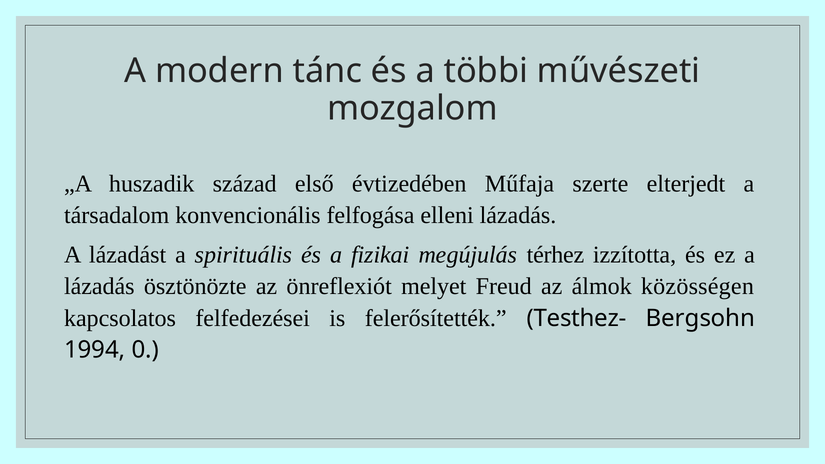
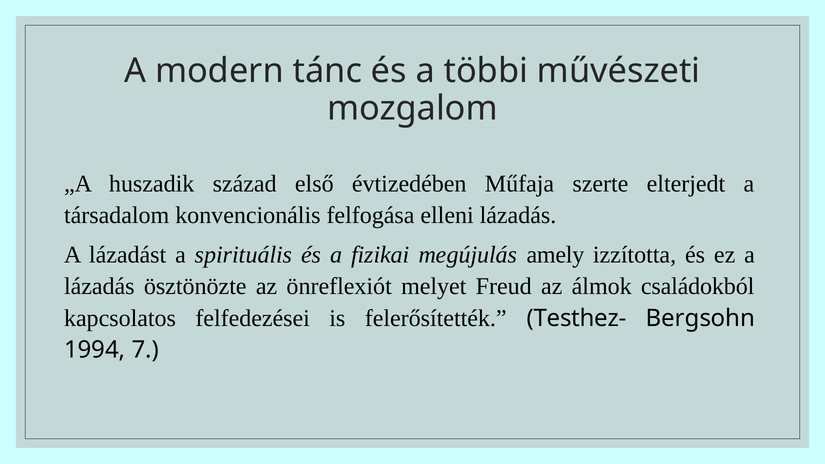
térhez: térhez -> amely
közösségen: közösségen -> családokból
0: 0 -> 7
